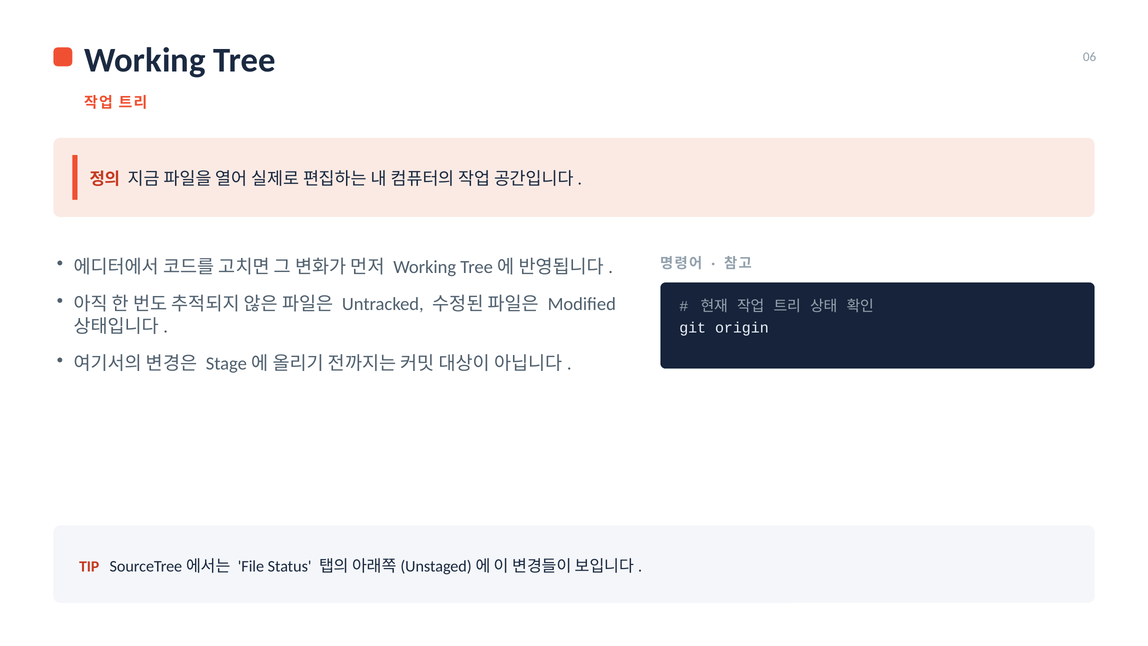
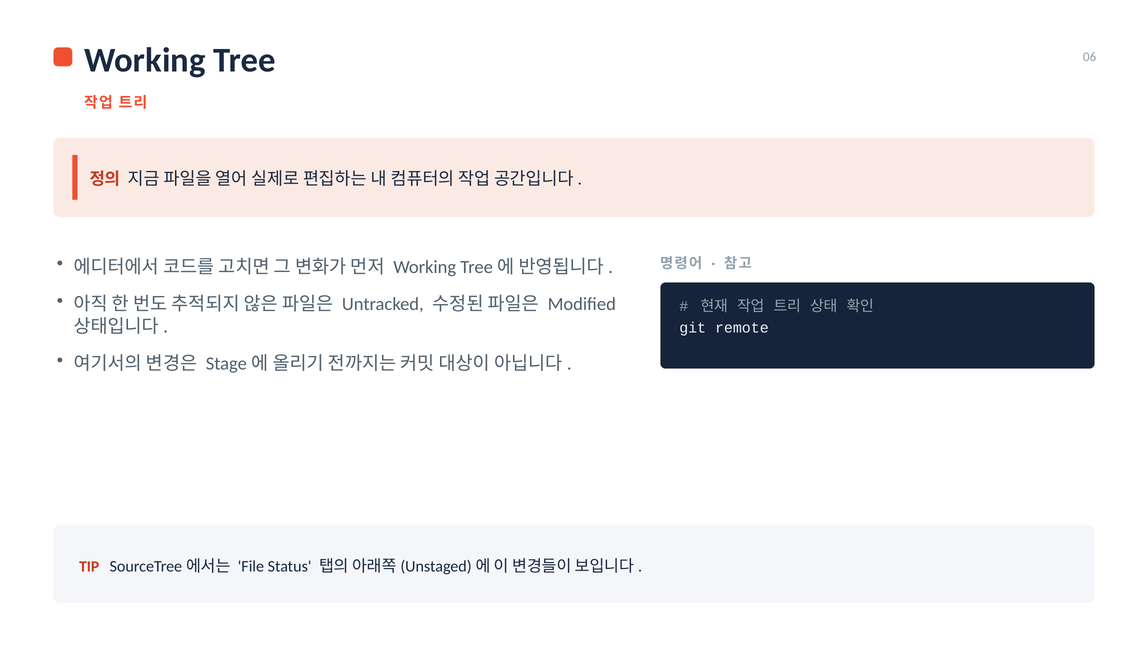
origin: origin -> remote
